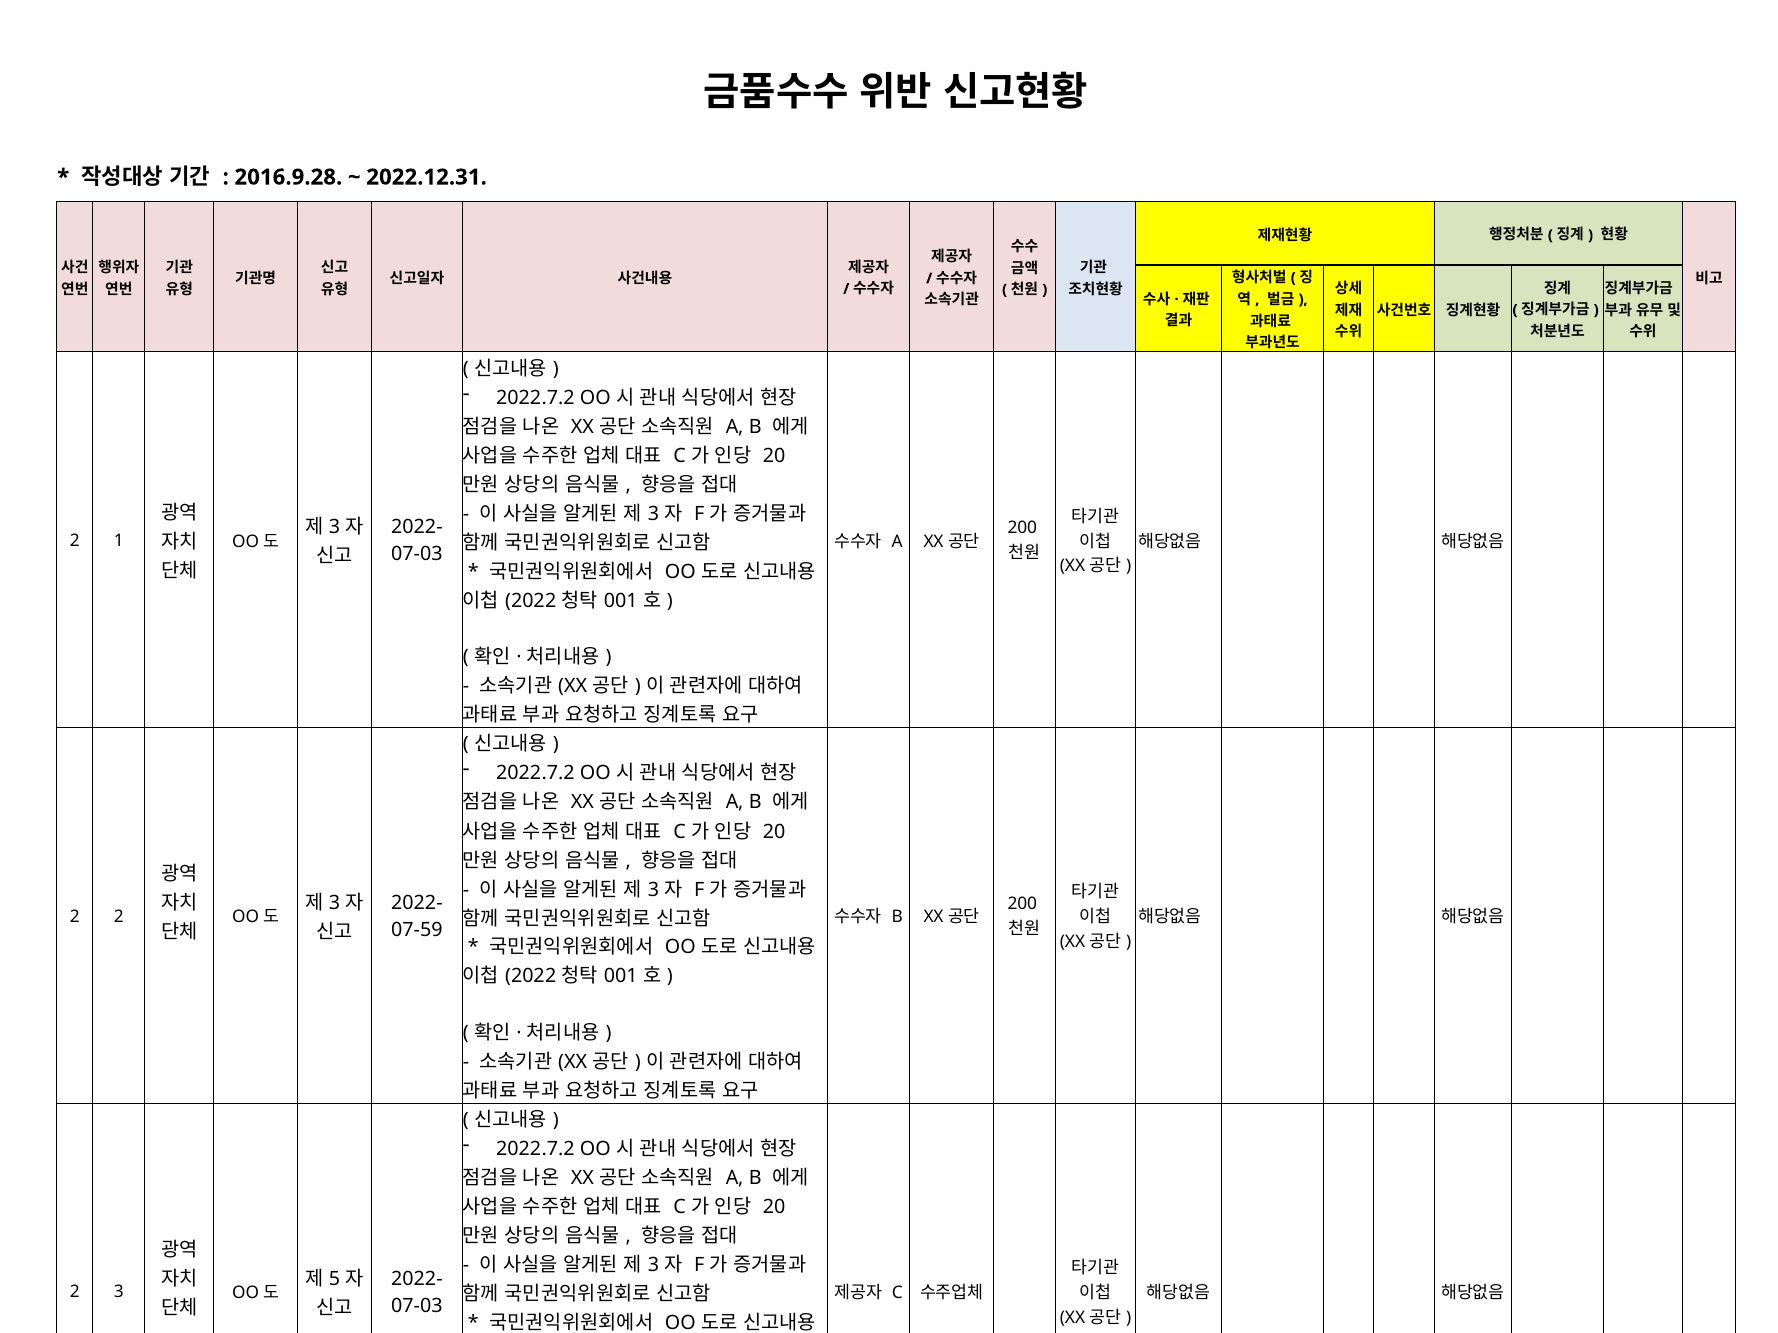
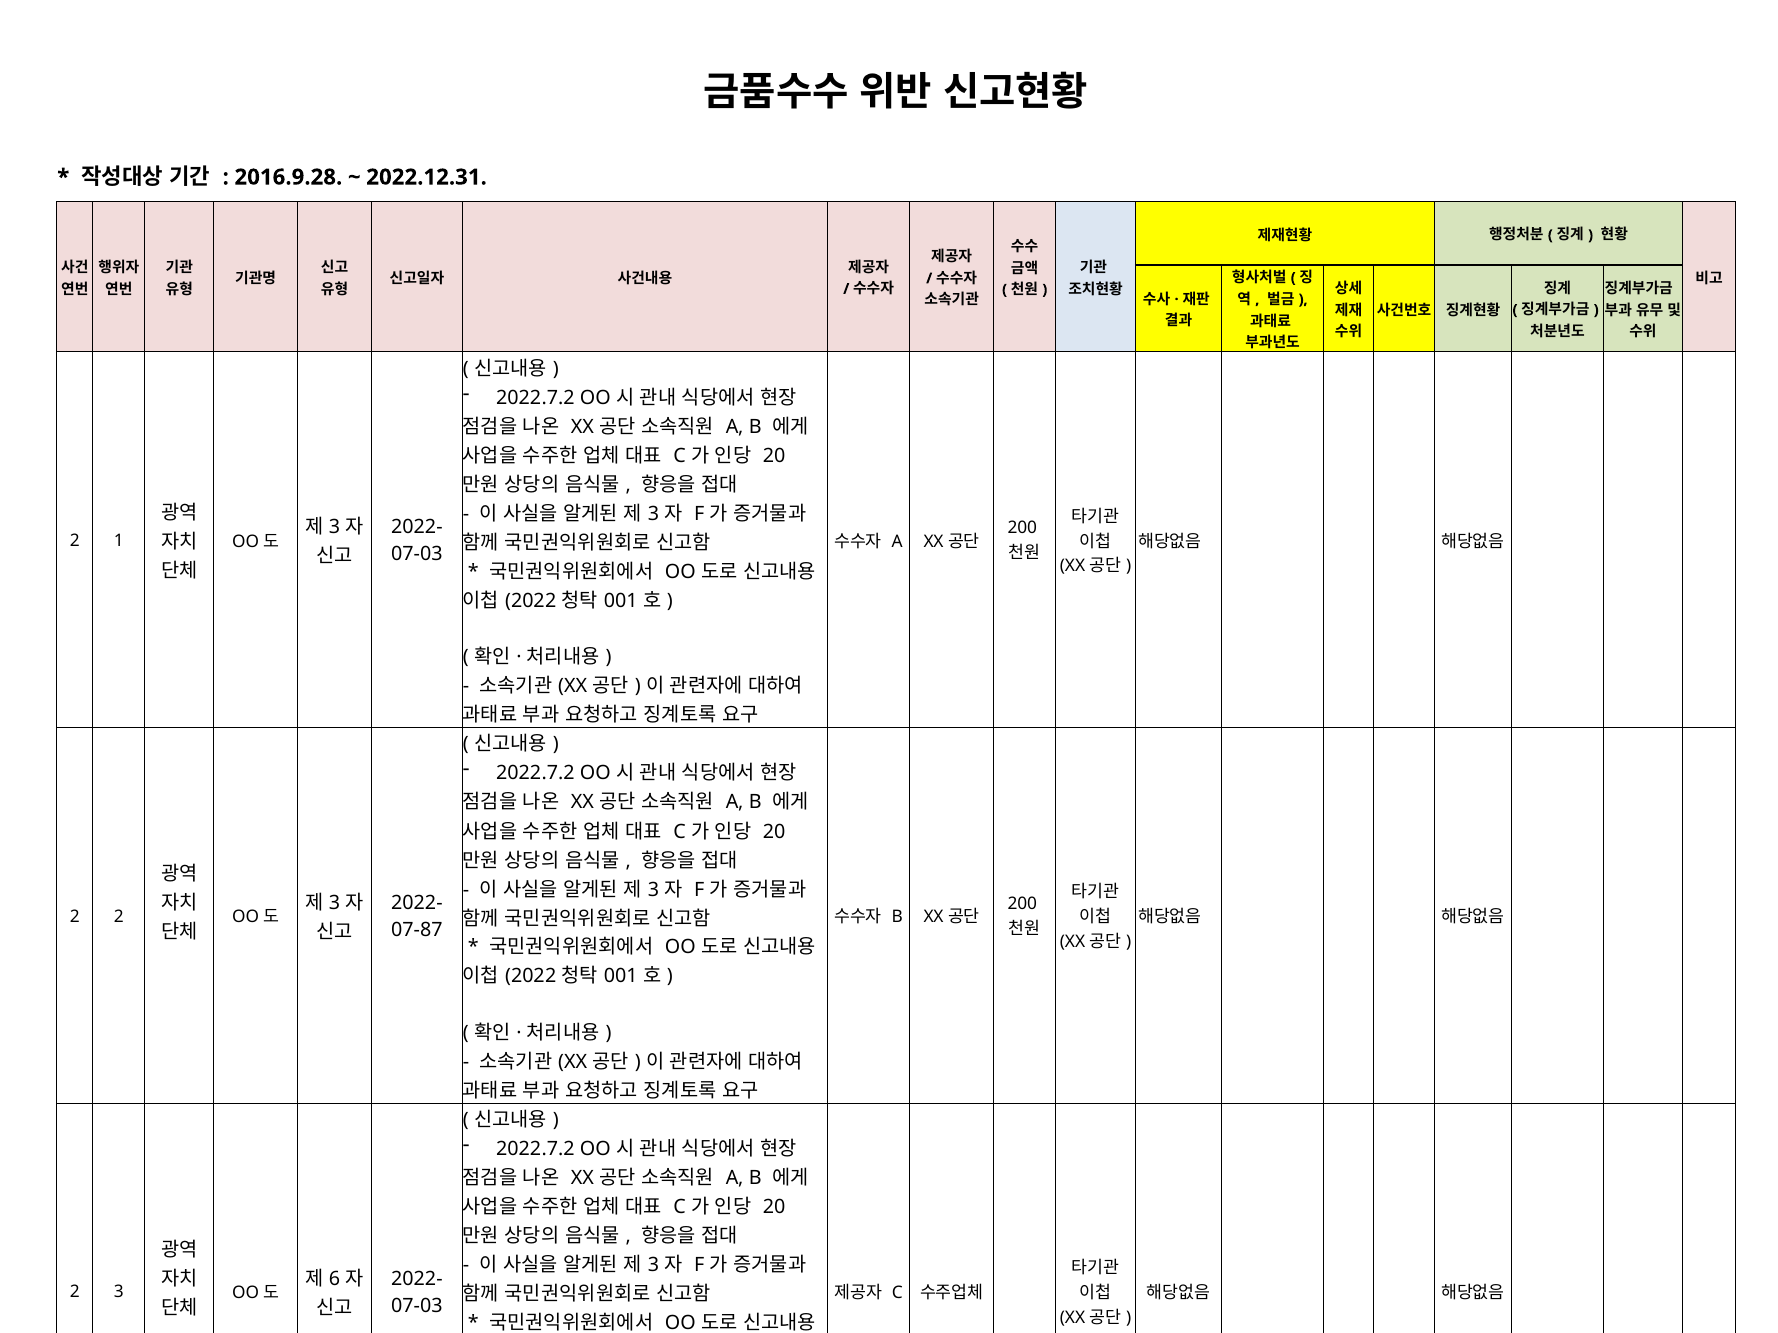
07-59: 07-59 -> 07-87
5: 5 -> 6
